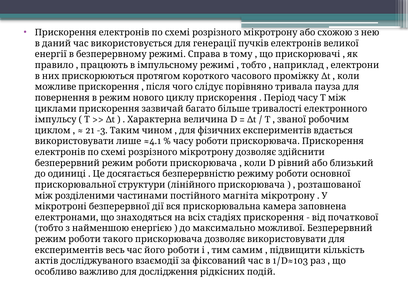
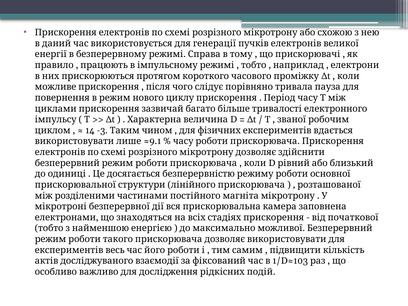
21: 21 -> 14
≈4.1: ≈4.1 -> ≈9.1
